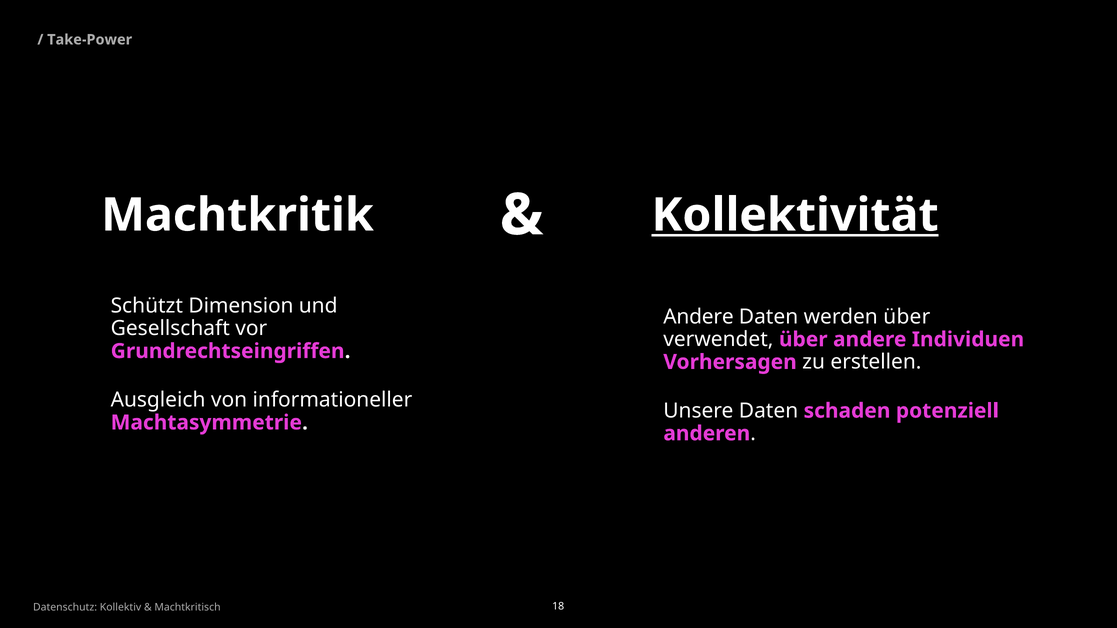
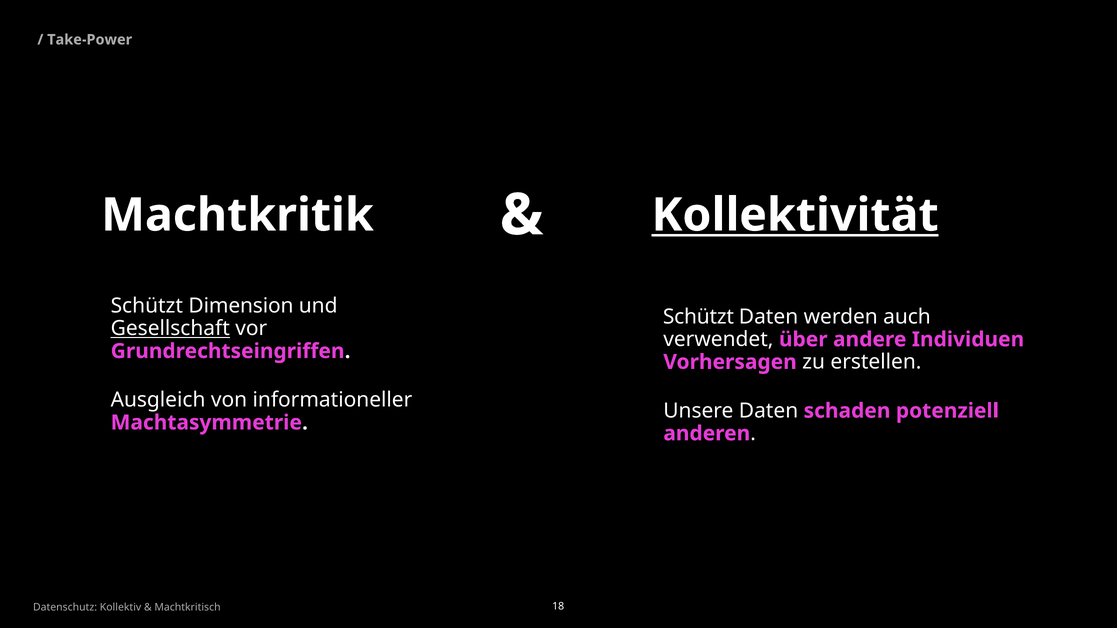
Andere at (698, 317): Andere -> Schützt
werden über: über -> auch
Gesellschaft underline: none -> present
